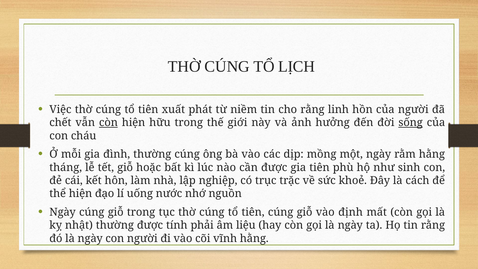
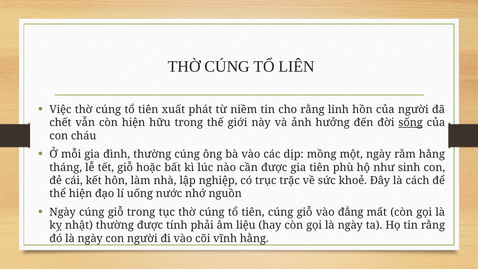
LỊCH: LỊCH -> LIÊN
còn at (108, 123) underline: present -> none
định: định -> đẳng
